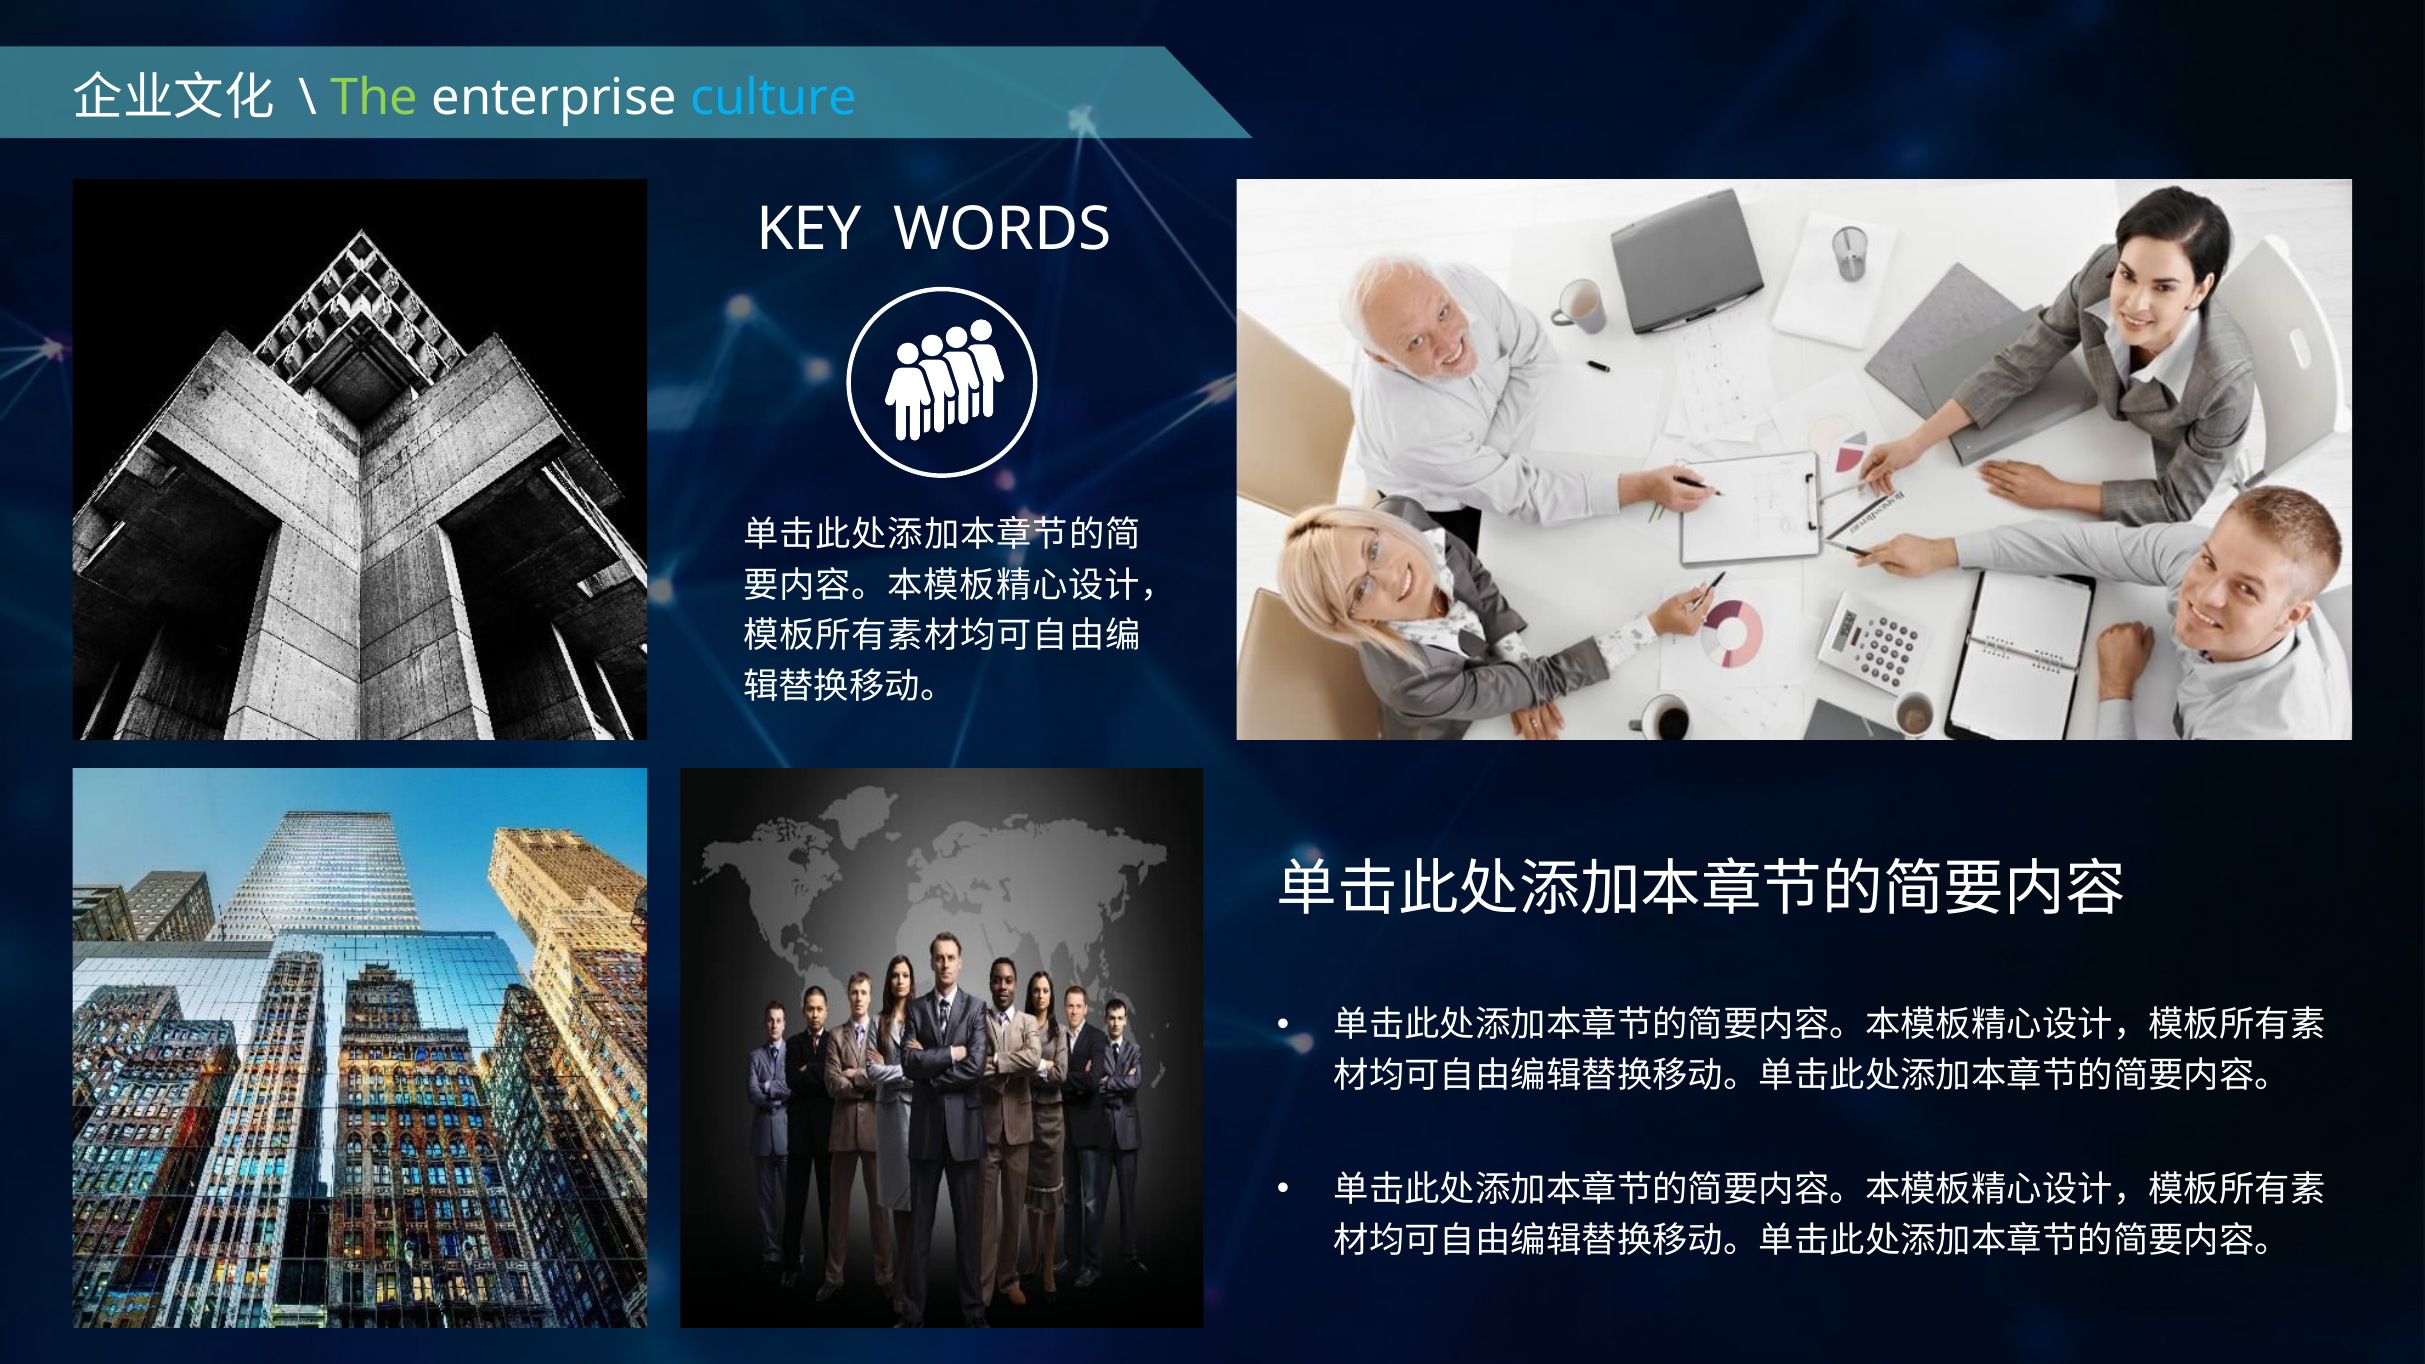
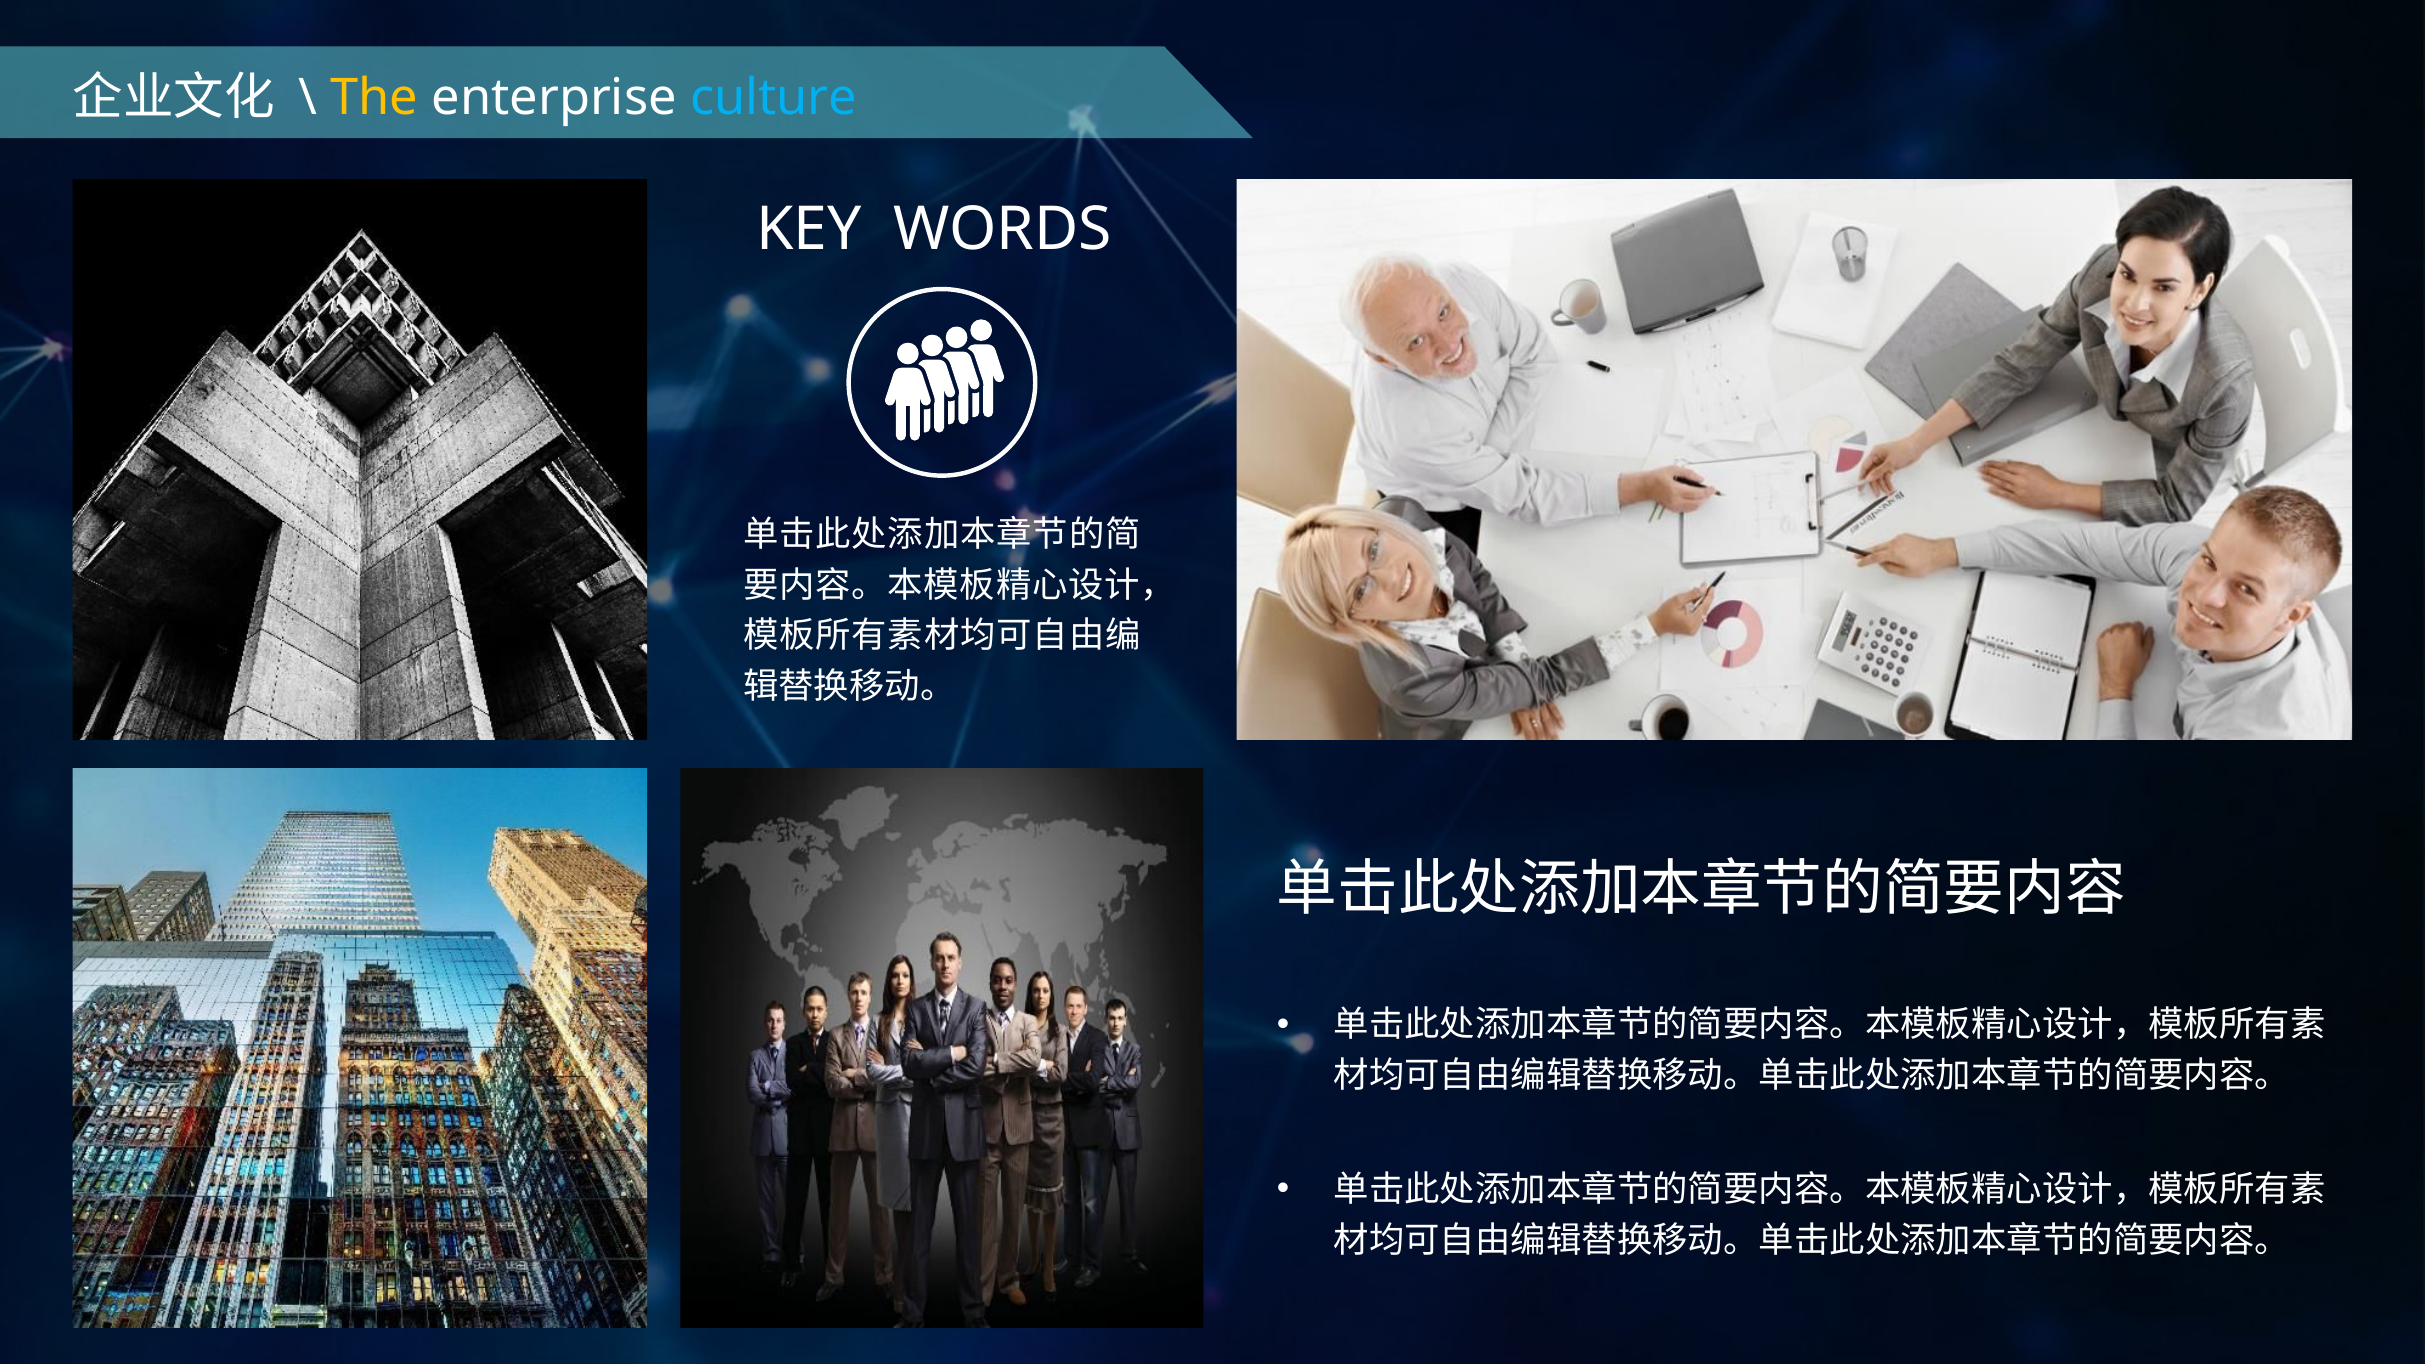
The colour: light green -> yellow
